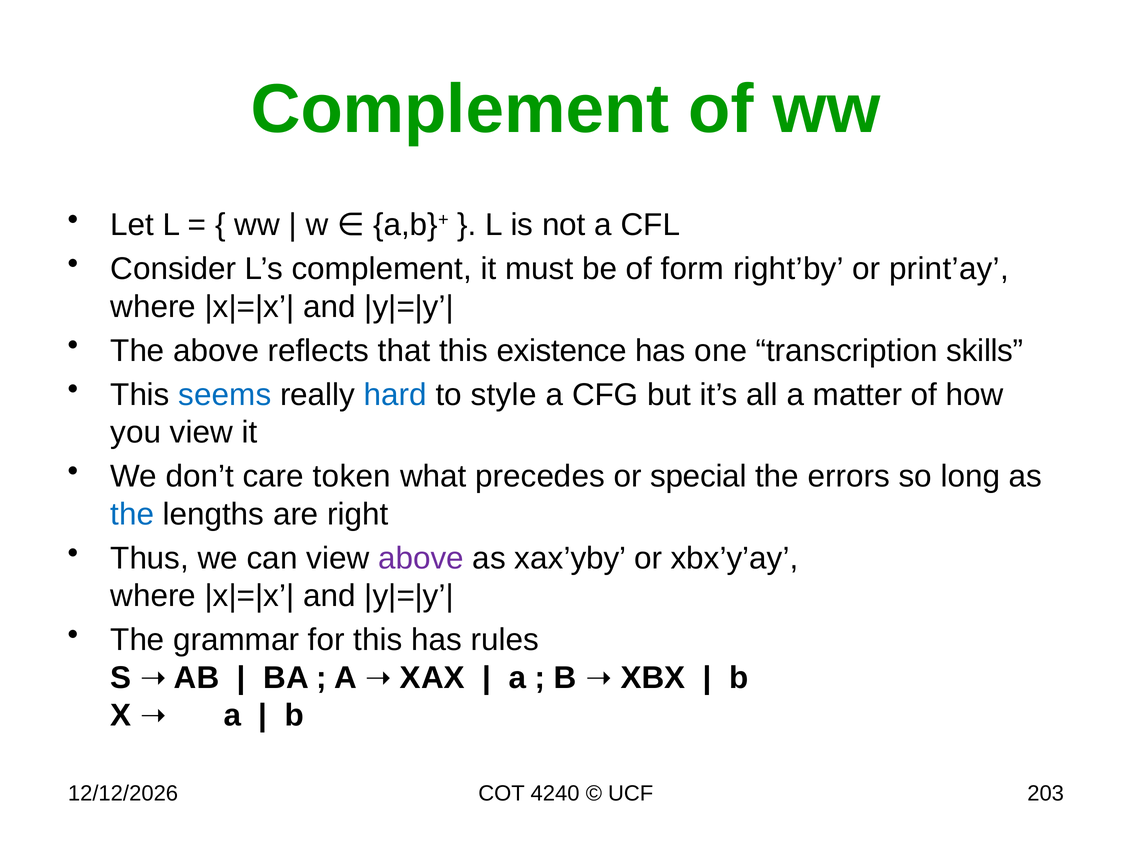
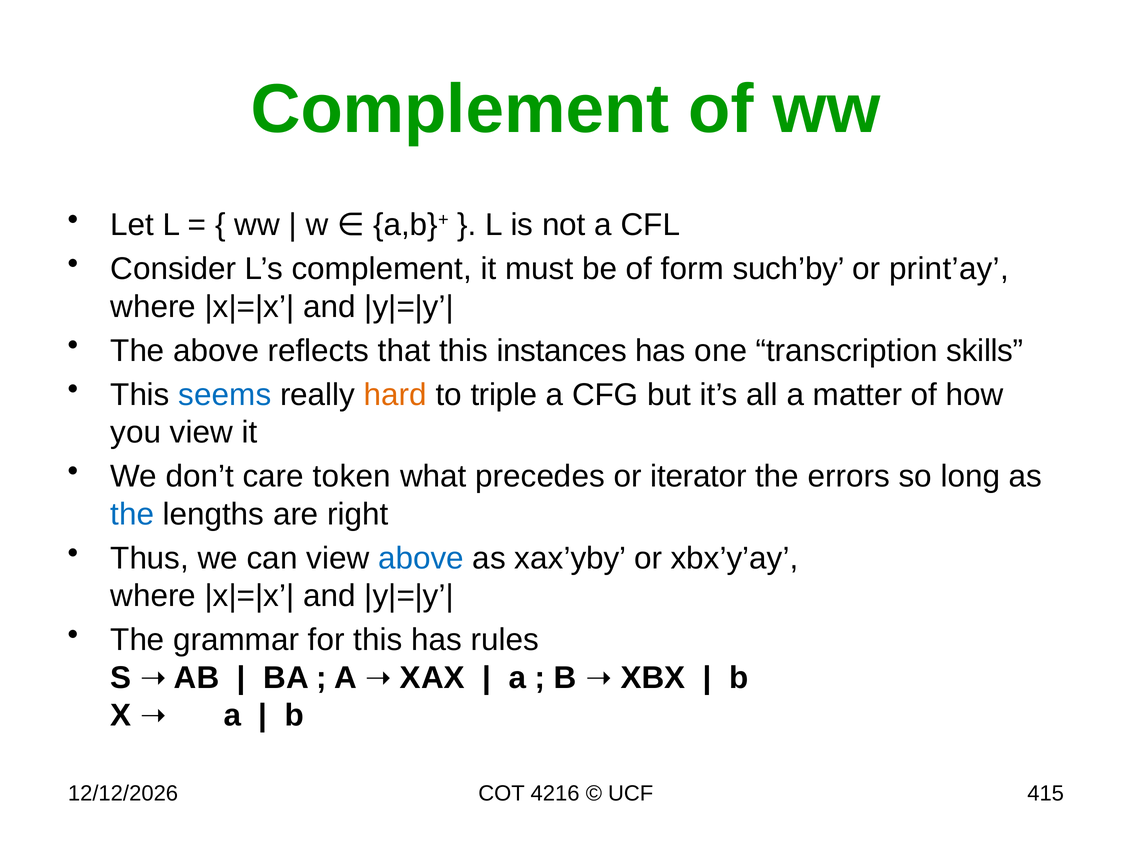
right’by: right’by -> such’by
existence: existence -> instances
hard colour: blue -> orange
style: style -> triple
special: special -> iterator
above at (421, 558) colour: purple -> blue
4240: 4240 -> 4216
203: 203 -> 415
